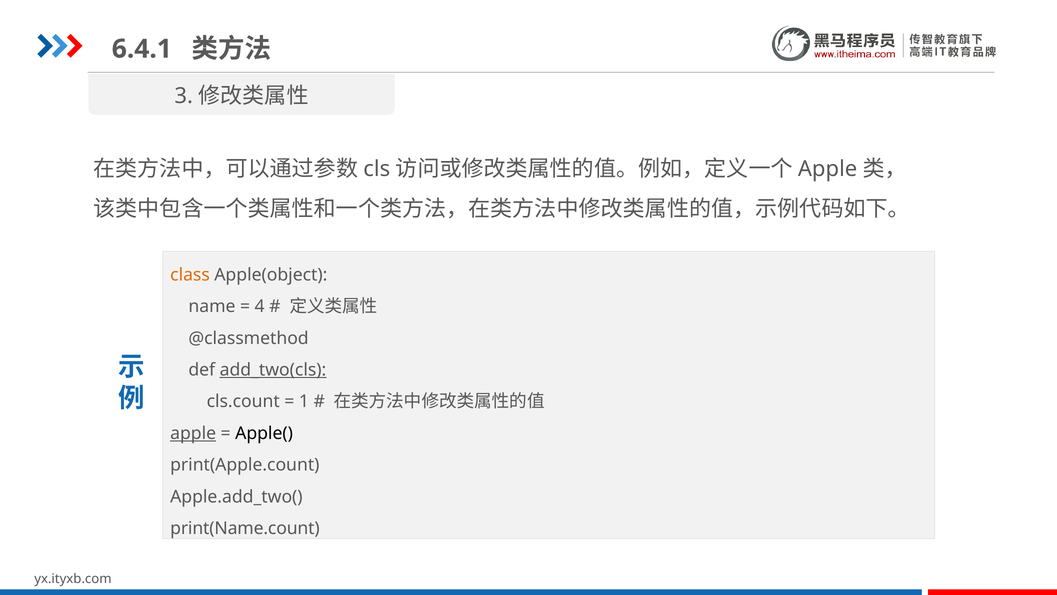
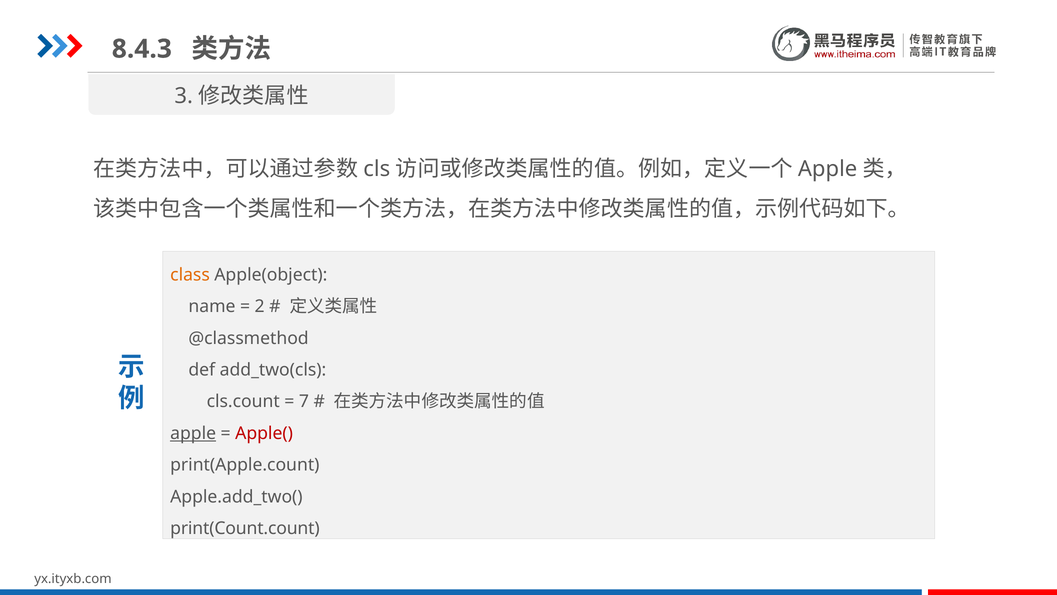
6.4.1: 6.4.1 -> 8.4.3
4: 4 -> 2
add_two(cls underline: present -> none
1: 1 -> 7
Apple( colour: black -> red
print(Name.count: print(Name.count -> print(Count.count
